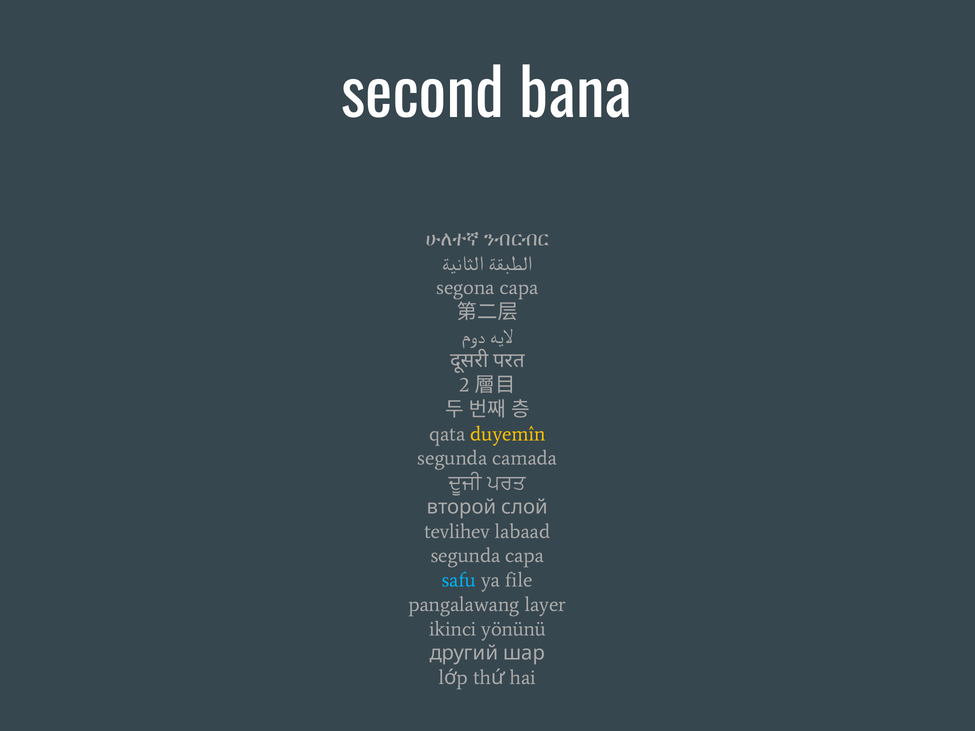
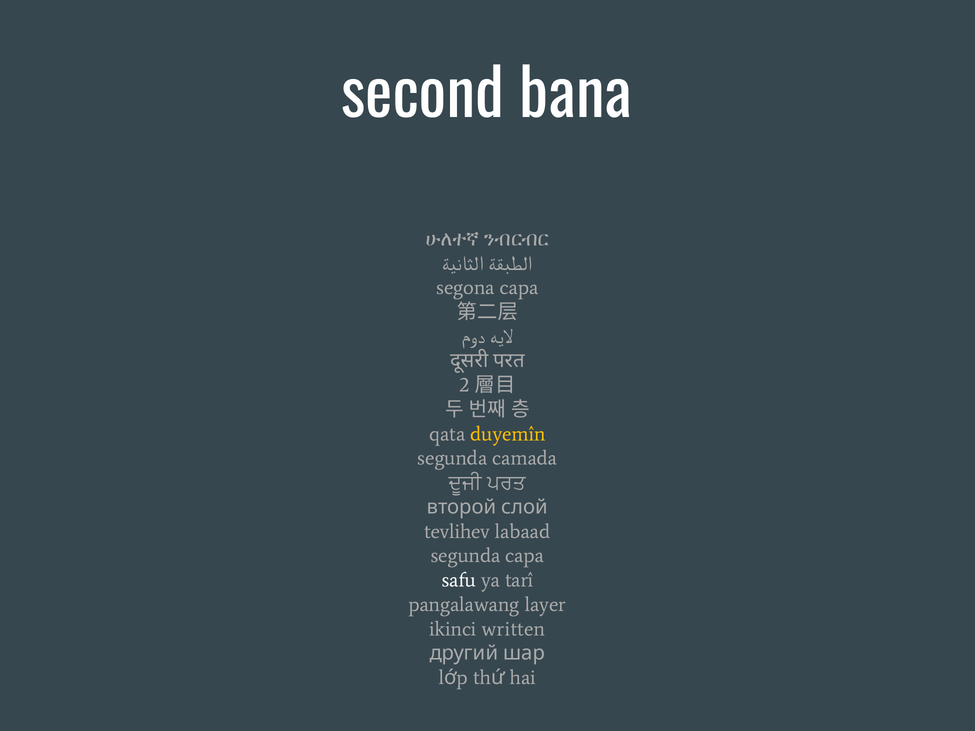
safu colour: light blue -> white
file: file -> tarî
yönünü: yönünü -> written
